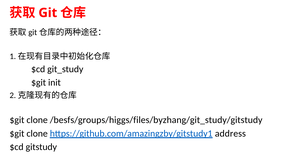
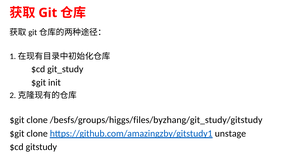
address: address -> unstage
